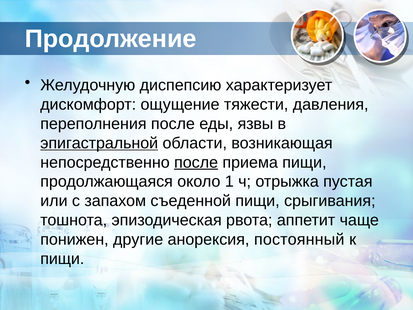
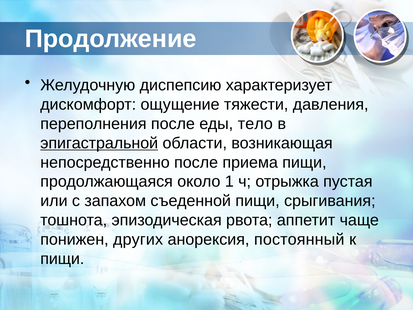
язвы: язвы -> тело
после at (196, 162) underline: present -> none
другие: другие -> других
